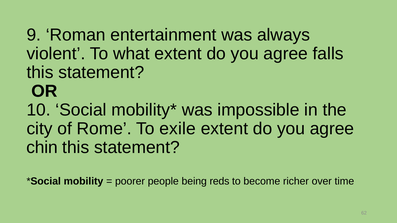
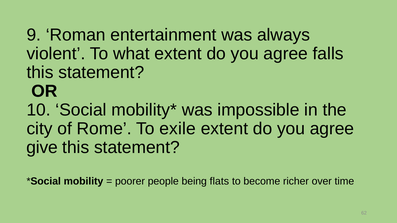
chin: chin -> give
reds: reds -> flats
